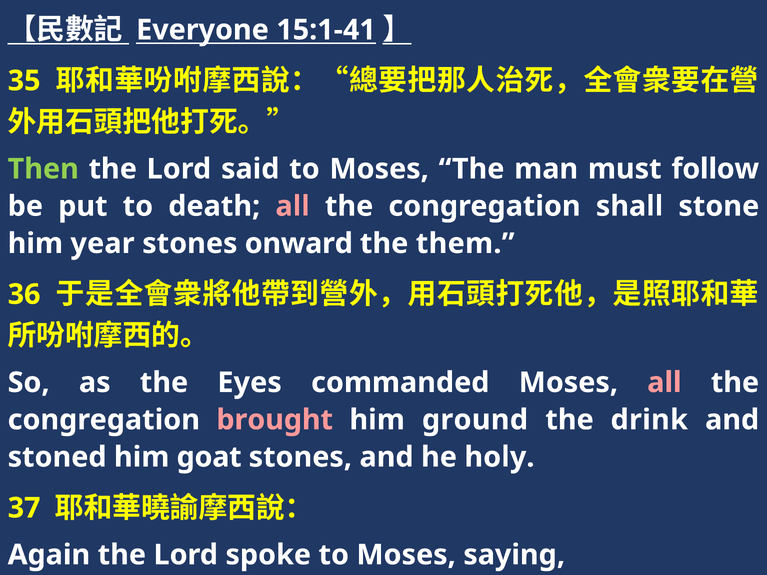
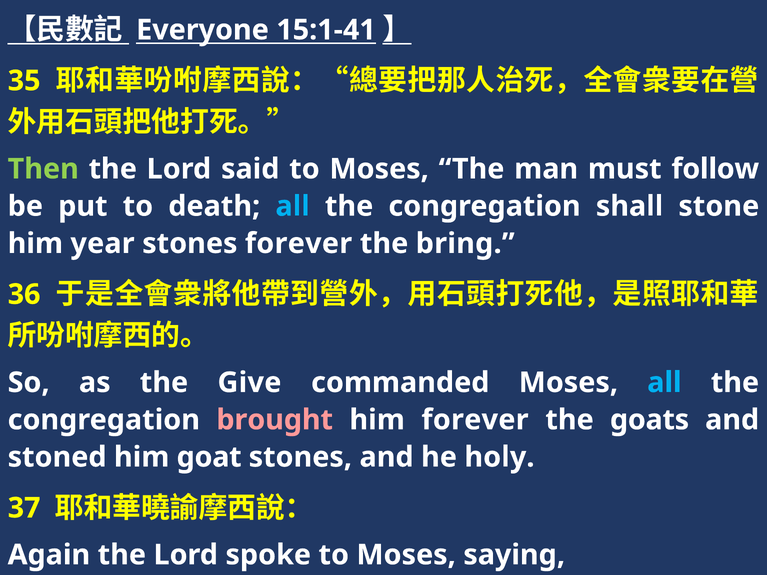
all at (293, 206) colour: pink -> light blue
stones onward: onward -> forever
them: them -> bring
Eyes: Eyes -> Give
all at (664, 383) colour: pink -> light blue
him ground: ground -> forever
drink: drink -> goats
